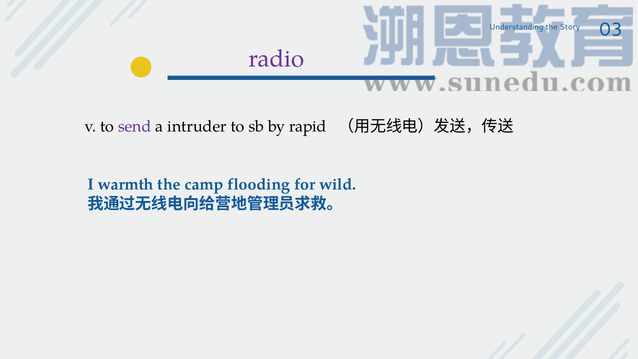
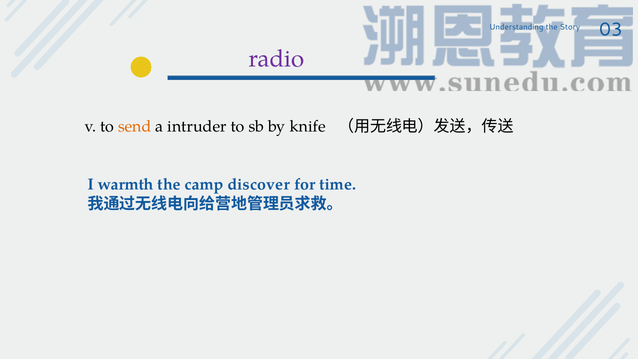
send colour: purple -> orange
rapid: rapid -> knife
flooding: flooding -> discover
wild: wild -> time
